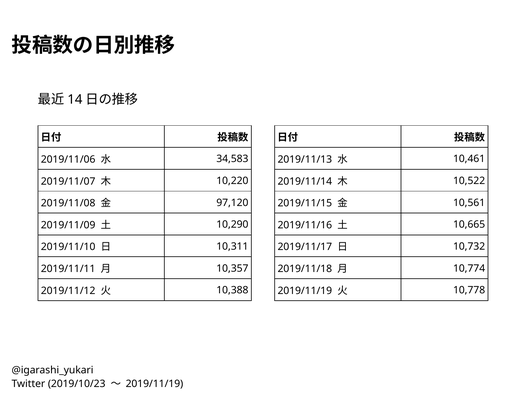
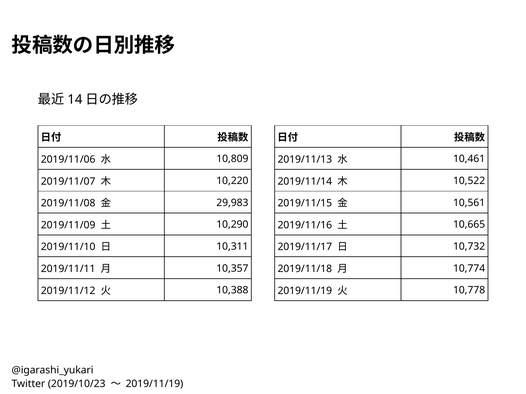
34,583: 34,583 -> 10,809
97,120: 97,120 -> 29,983
